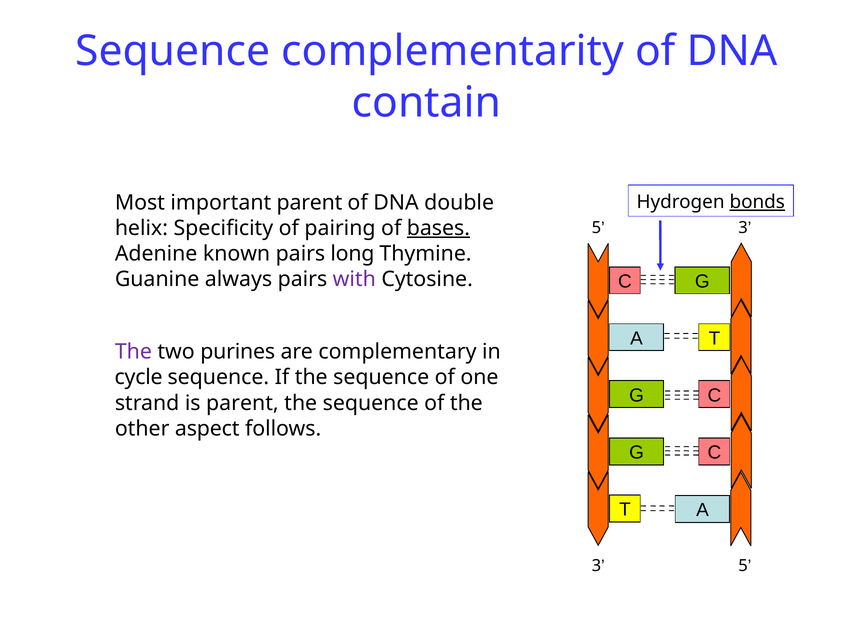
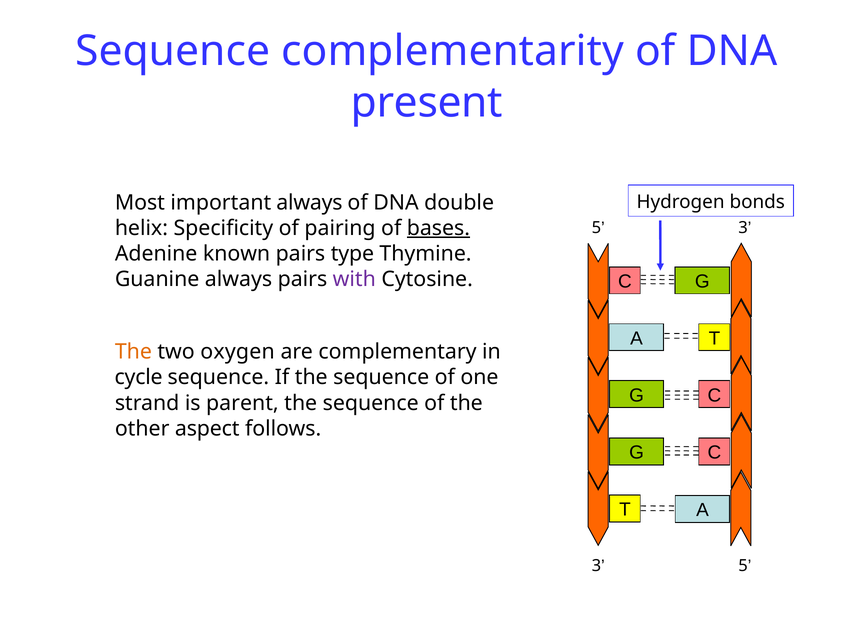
contain: contain -> present
important parent: parent -> always
bonds underline: present -> none
long: long -> type
The at (133, 352) colour: purple -> orange
purines: purines -> oxygen
